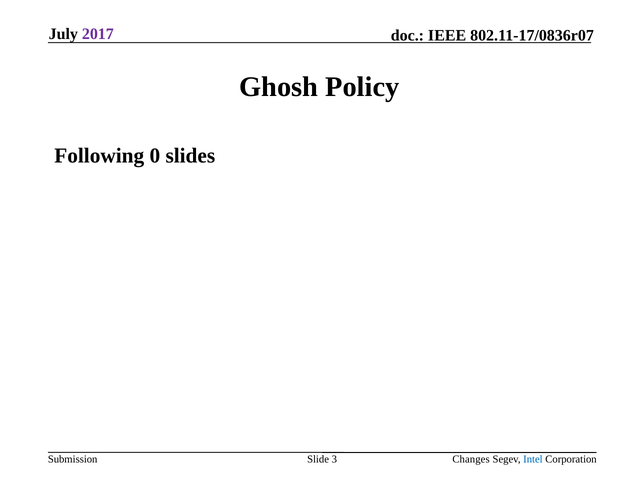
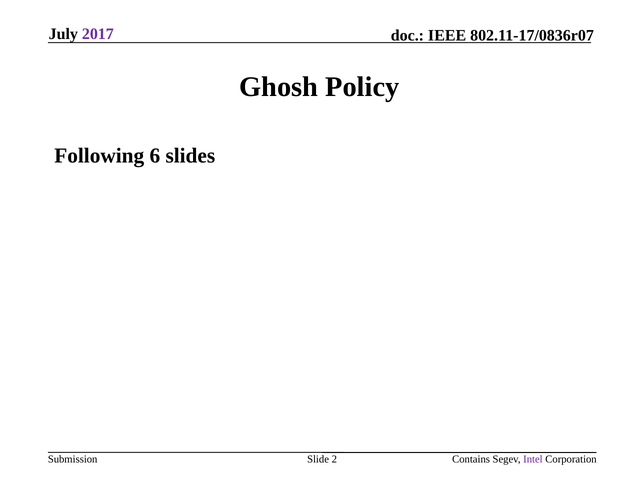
0: 0 -> 6
3: 3 -> 2
Changes: Changes -> Contains
Intel colour: blue -> purple
